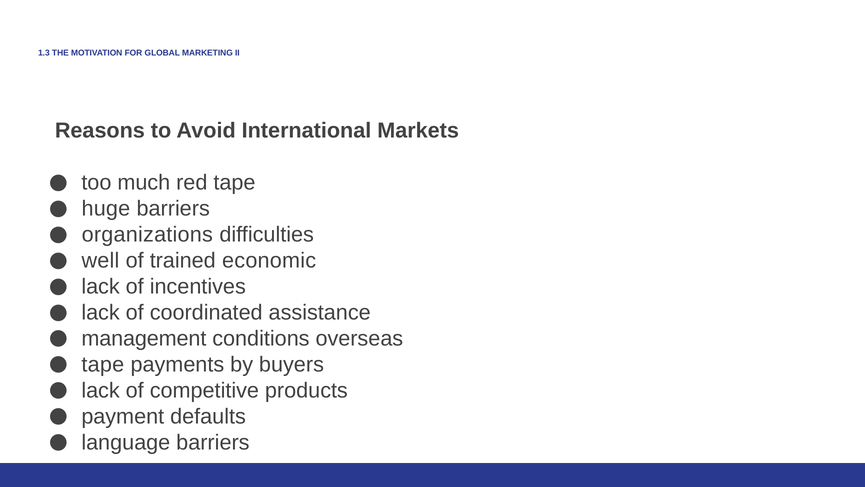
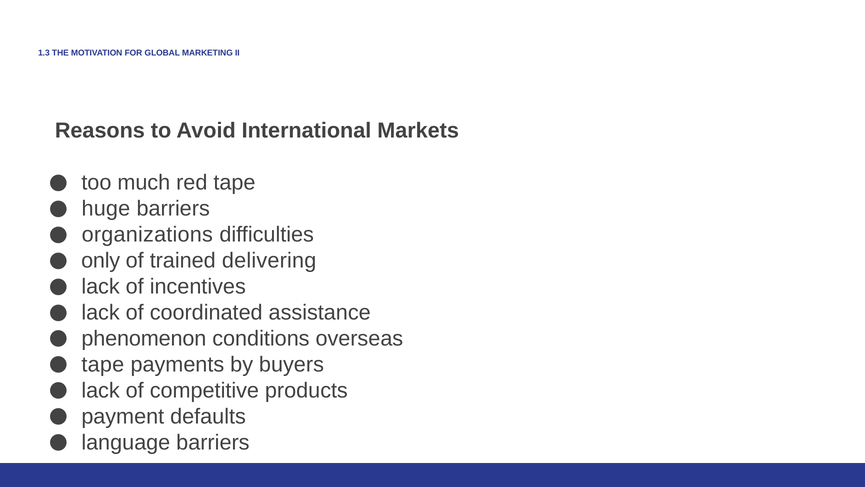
well: well -> only
economic: economic -> delivering
management: management -> phenomenon
